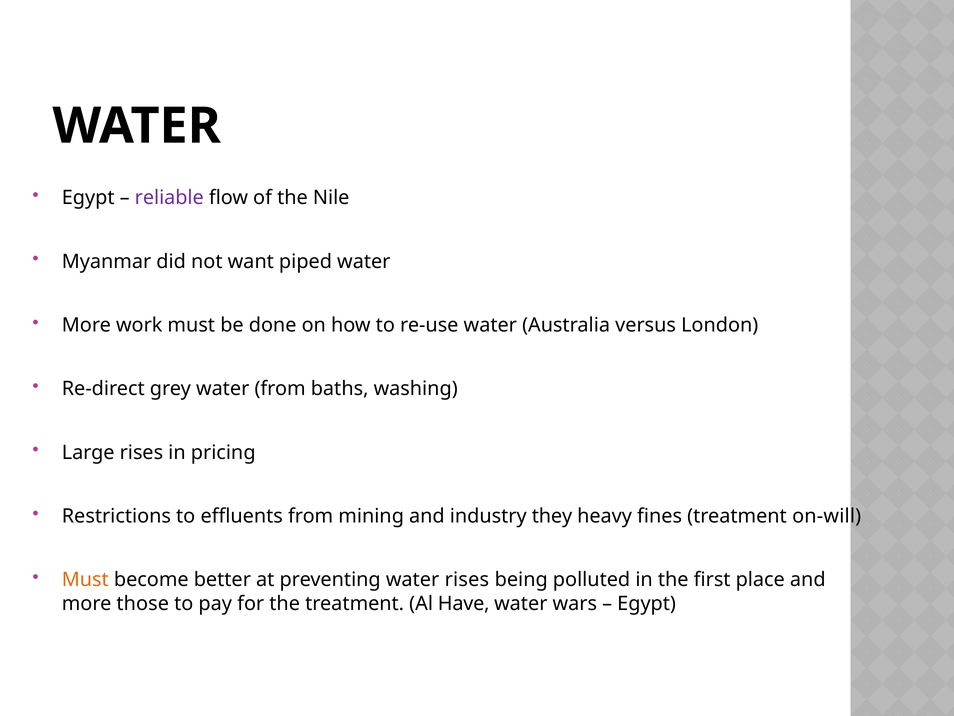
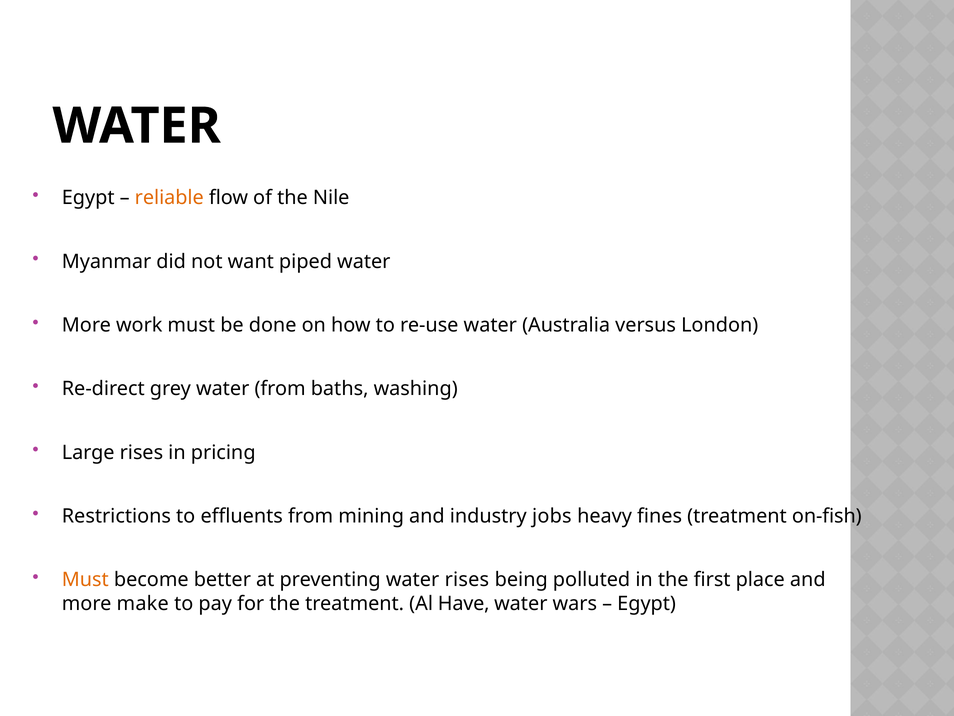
reliable colour: purple -> orange
they: they -> jobs
on-will: on-will -> on-fish
those: those -> make
